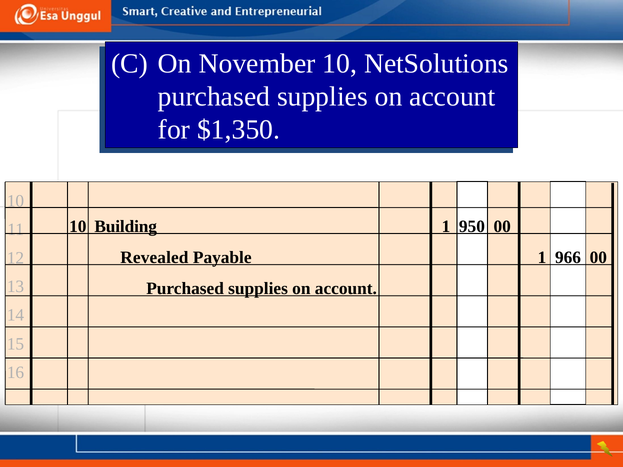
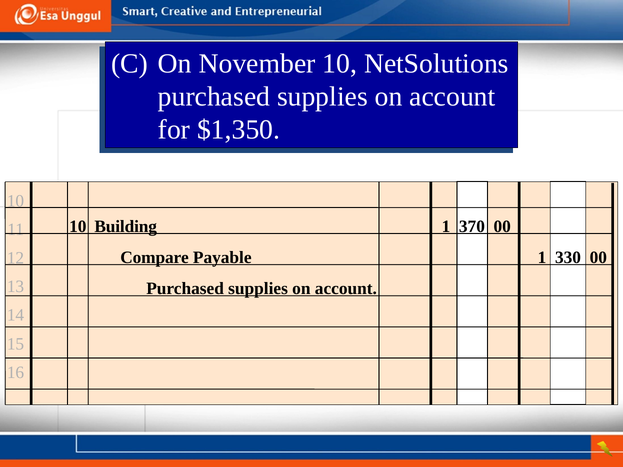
950: 950 -> 370
Revealed: Revealed -> Compare
966: 966 -> 330
